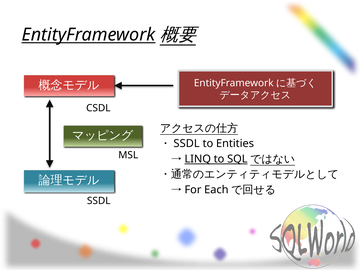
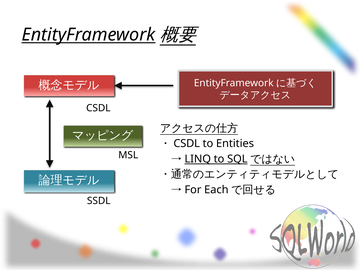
SSDL at (187, 144): SSDL -> CSDL
